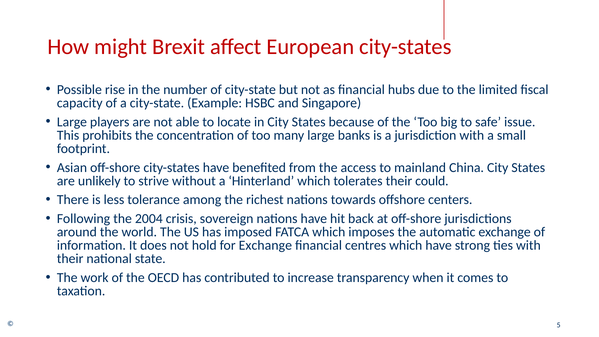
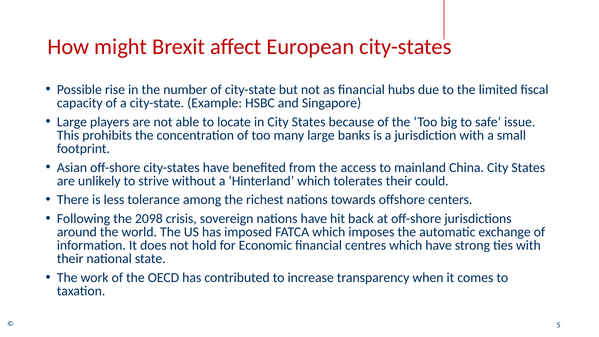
2004: 2004 -> 2098
for Exchange: Exchange -> Economic
